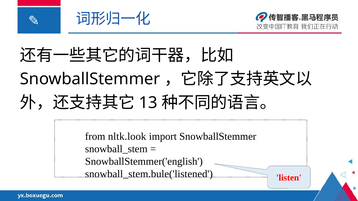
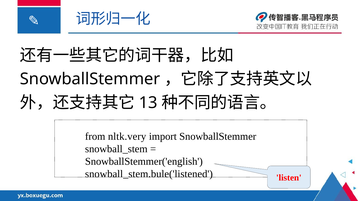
nltk.look: nltk.look -> nltk.very
